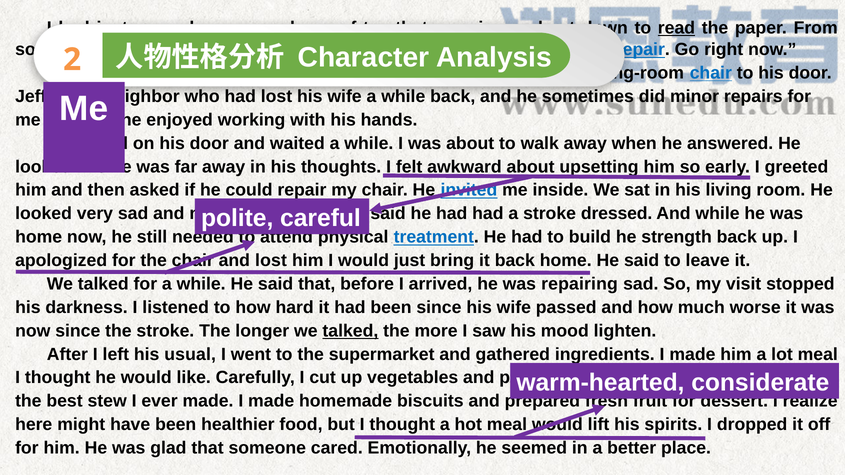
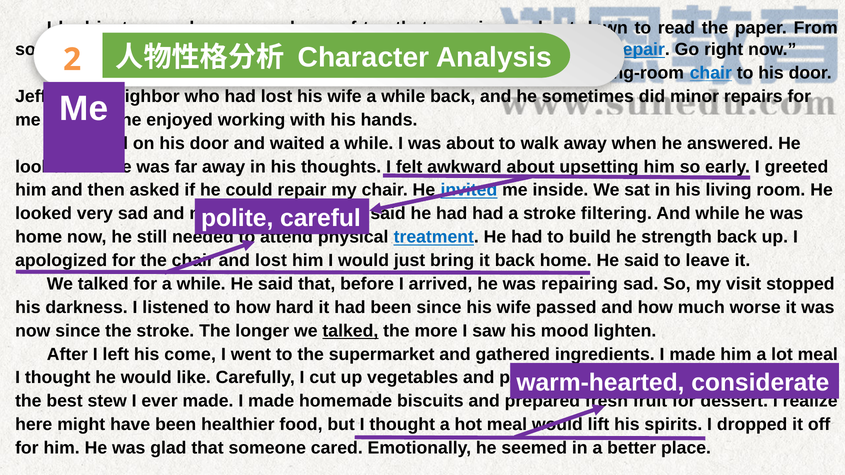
read underline: present -> none
dressed at (617, 214): dressed -> filtering
left his usual: usual -> come
